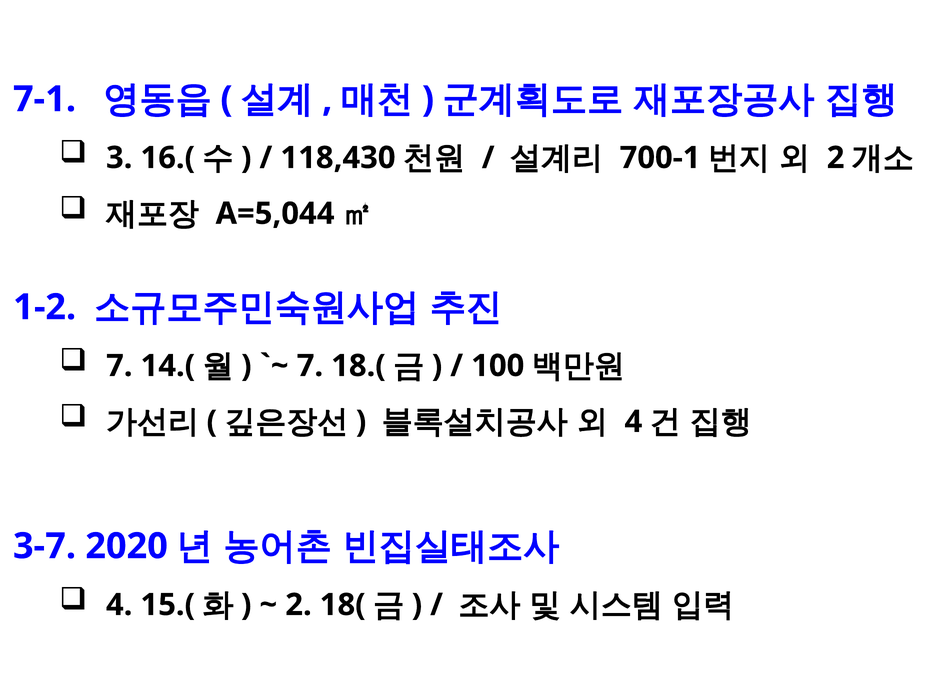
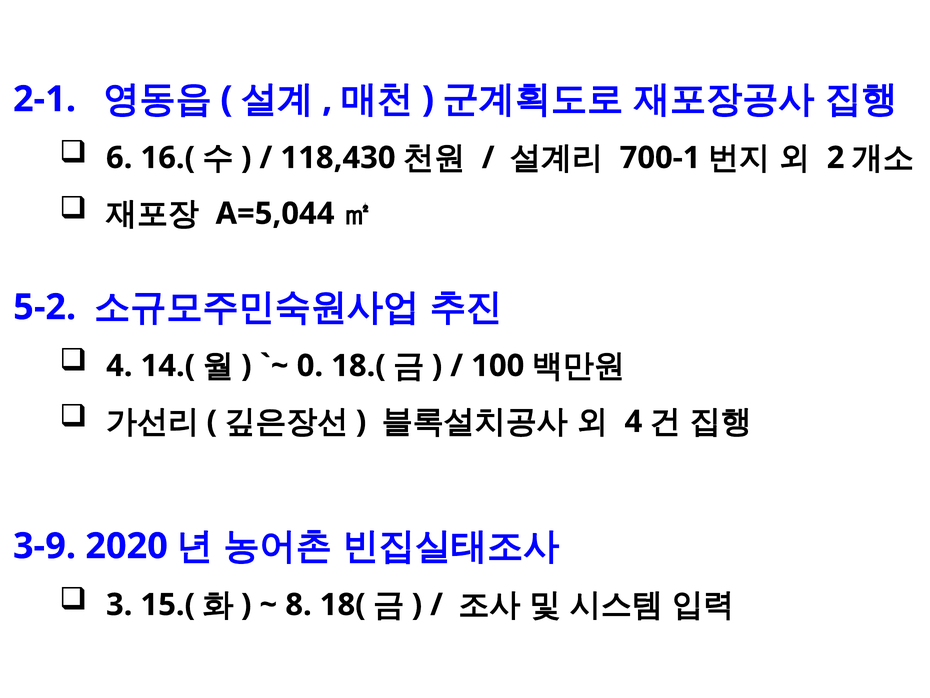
7-1: 7-1 -> 2-1
3: 3 -> 6
1-2: 1-2 -> 5-2
7 at (119, 366): 7 -> 4
7 at (310, 366): 7 -> 0
3-7: 3-7 -> 3-9
4 at (119, 604): 4 -> 3
2 at (299, 604): 2 -> 8
